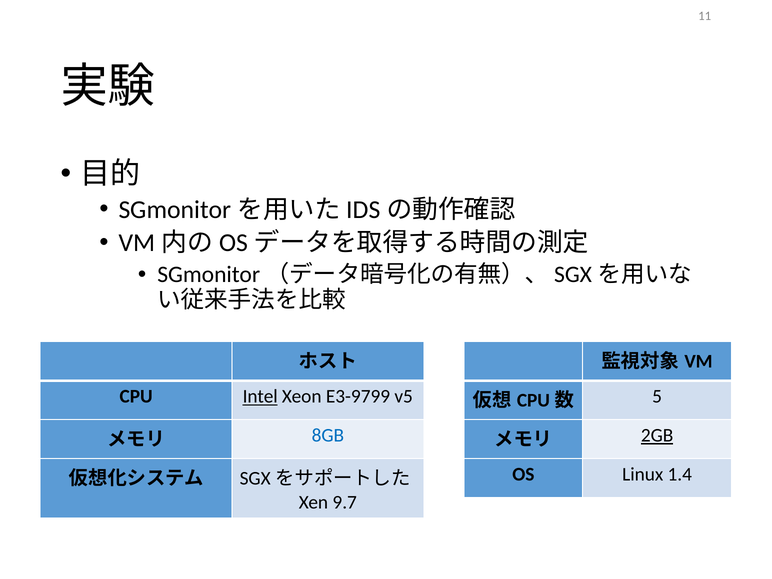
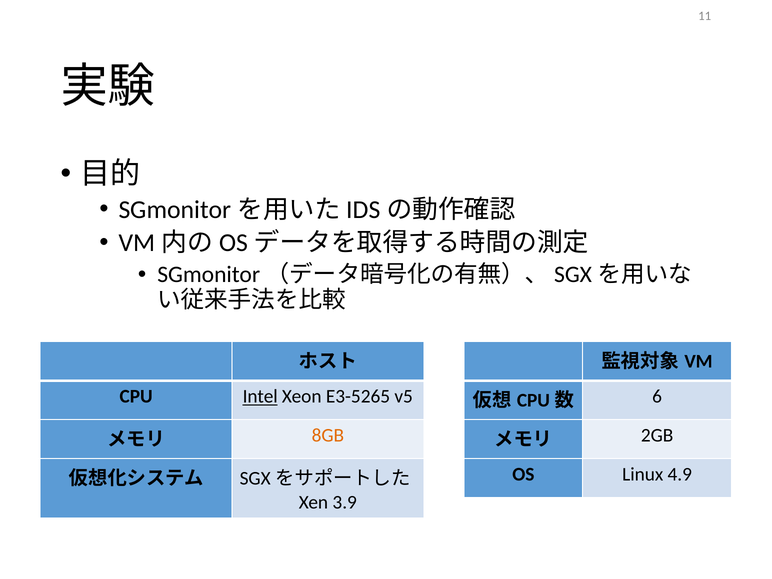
E3-9799: E3-9799 -> E3-5265
5: 5 -> 6
8GB colour: blue -> orange
2GB underline: present -> none
1.4: 1.4 -> 4.9
9.7: 9.7 -> 3.9
